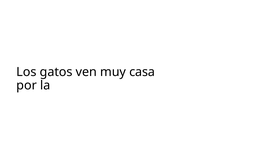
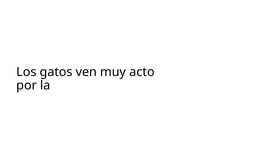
casa: casa -> acto
